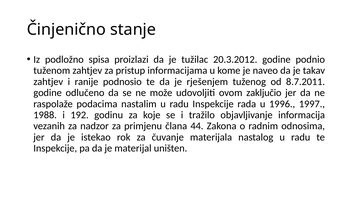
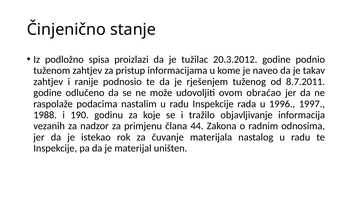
zaključio: zaključio -> obraćao
192: 192 -> 190
